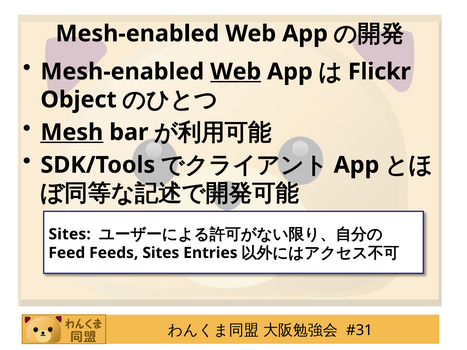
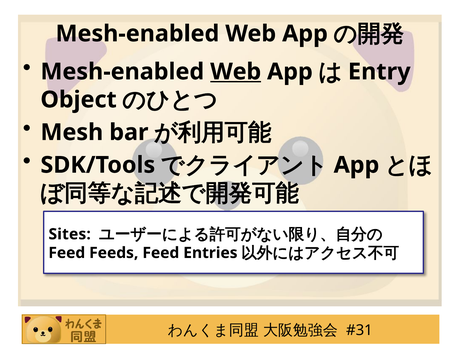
Flickr: Flickr -> Entry
Mesh underline: present -> none
Feeds Sites: Sites -> Feed
